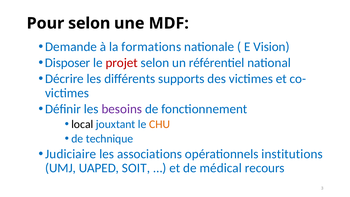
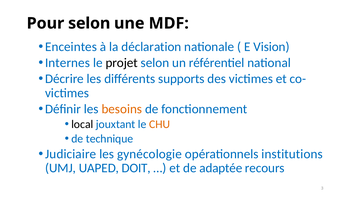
Demande: Demande -> Enceintes
formations: formations -> déclaration
Disposer: Disposer -> Internes
projet colour: red -> black
besoins colour: purple -> orange
associations: associations -> gynécologie
SOIT: SOIT -> DOIT
médical: médical -> adaptée
